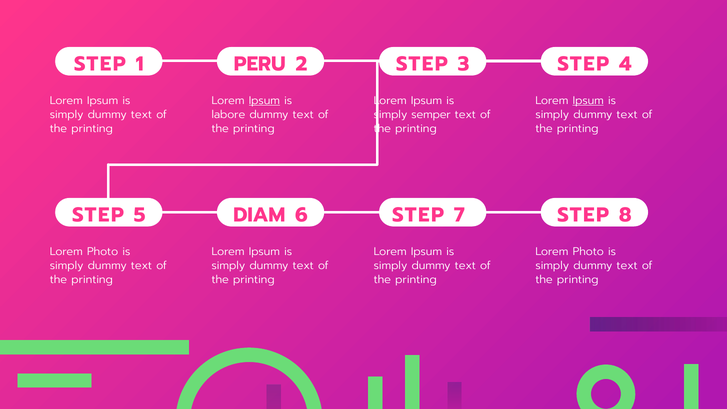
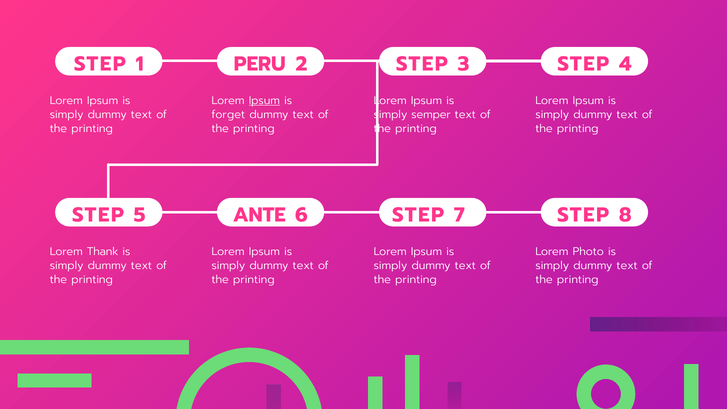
Ipsum at (588, 100) underline: present -> none
labore: labore -> forget
DIAM: DIAM -> ANTE
Photo at (103, 251): Photo -> Thank
